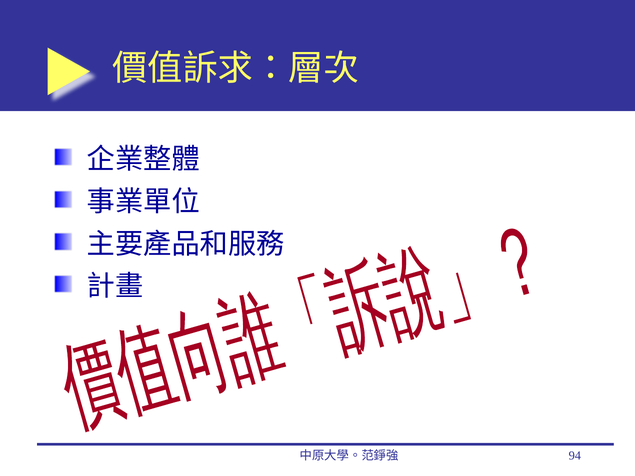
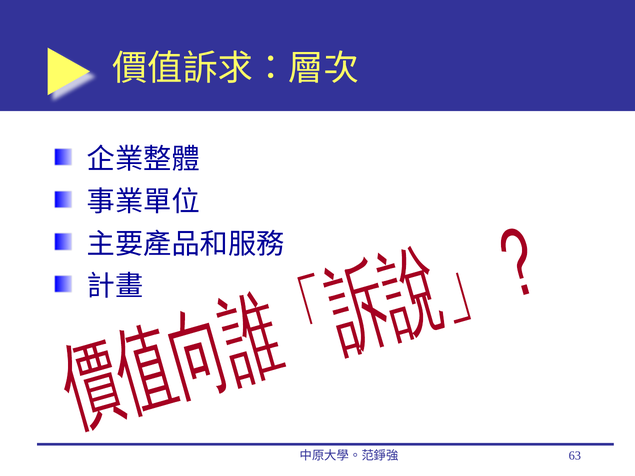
94: 94 -> 63
